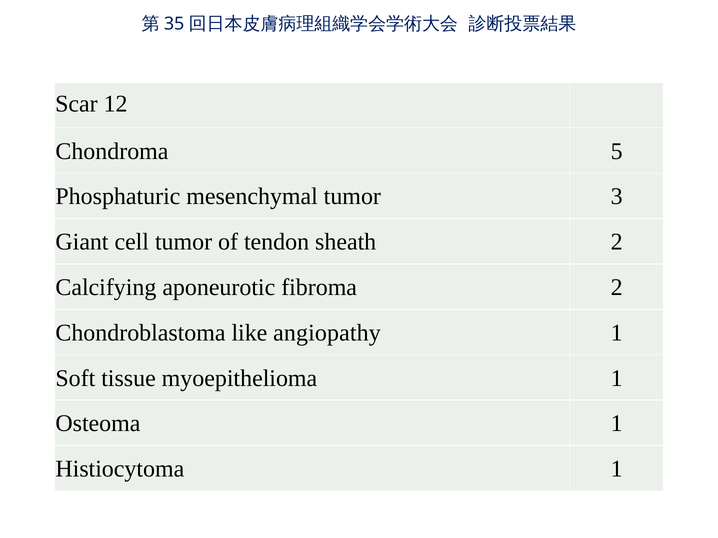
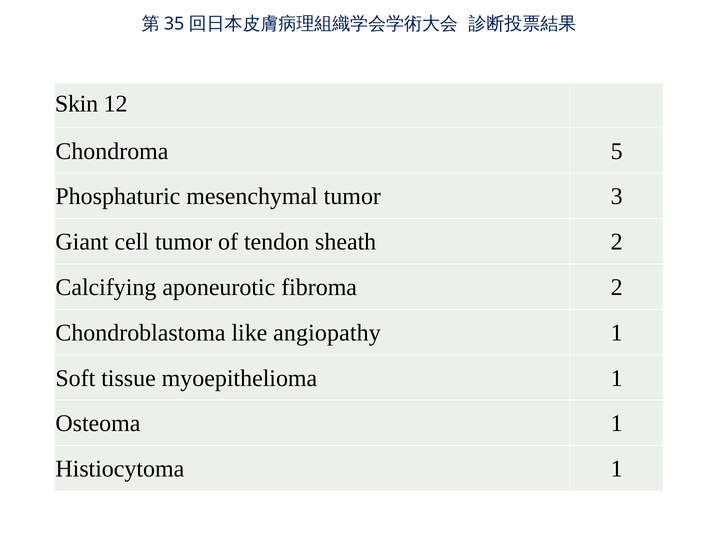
Scar: Scar -> Skin
